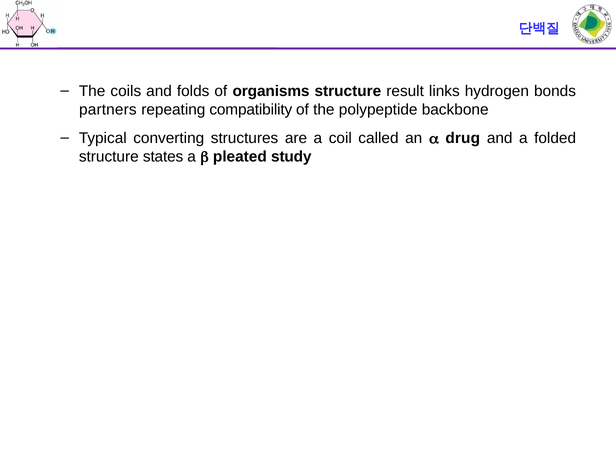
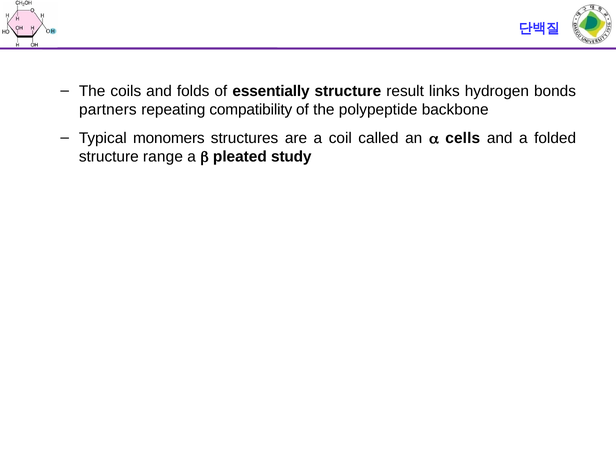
organisms: organisms -> essentially
converting: converting -> monomers
drug: drug -> cells
states: states -> range
